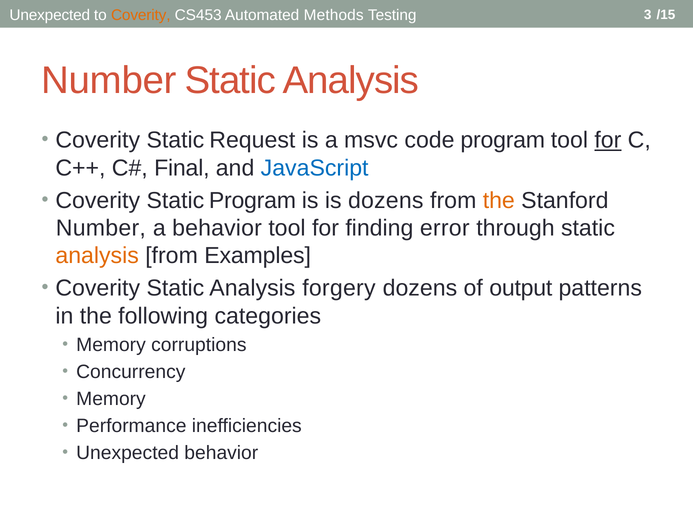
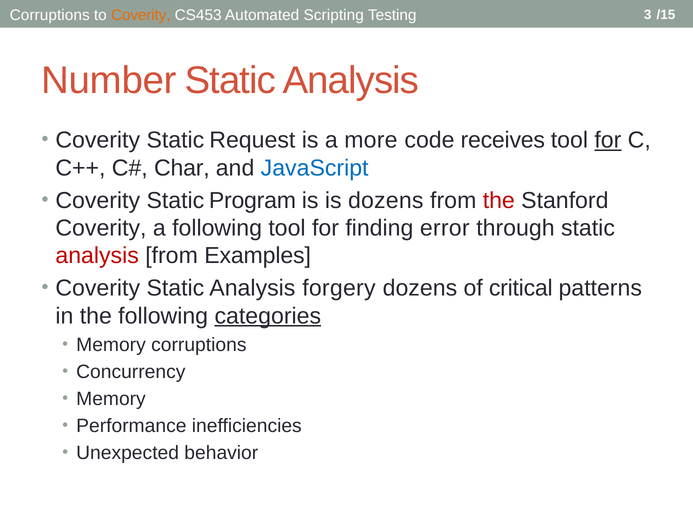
Unexpected at (50, 15): Unexpected -> Corruptions
Methods: Methods -> Scripting
msvc: msvc -> more
code program: program -> receives
Final: Final -> Char
the at (499, 200) colour: orange -> red
Number at (101, 228): Number -> Coverity
a behavior: behavior -> following
analysis at (97, 256) colour: orange -> red
output: output -> critical
categories underline: none -> present
